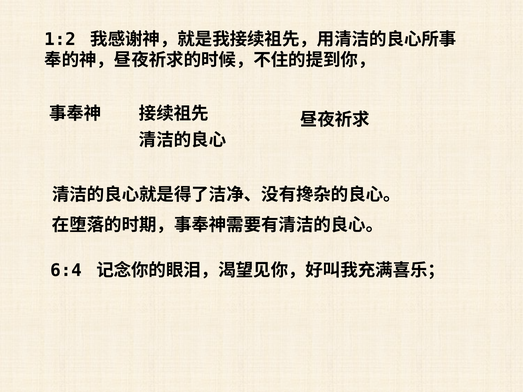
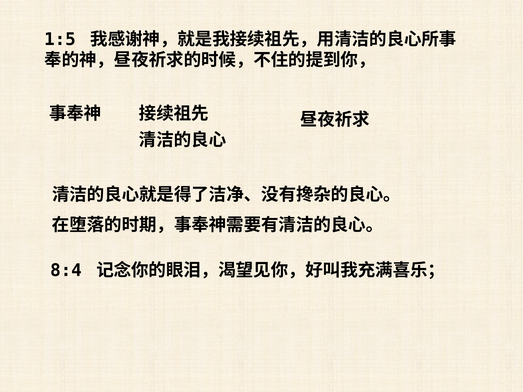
1:2: 1:2 -> 1:5
6:4: 6:4 -> 8:4
